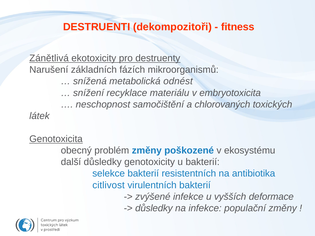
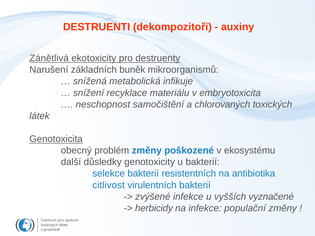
fitness: fitness -> auxiny
fázích: fázích -> buněk
odnést: odnést -> infikuje
deformace: deformace -> vyznačené
důsledky at (154, 208): důsledky -> herbicidy
